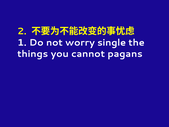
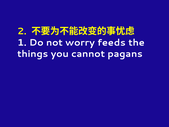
single: single -> feeds
